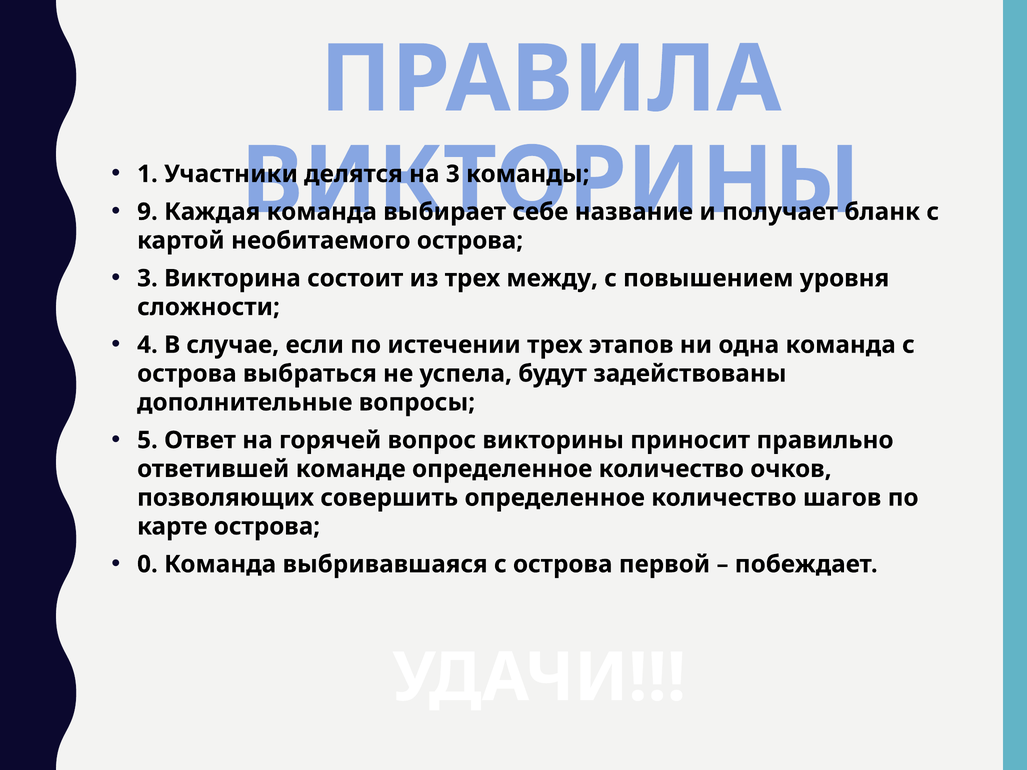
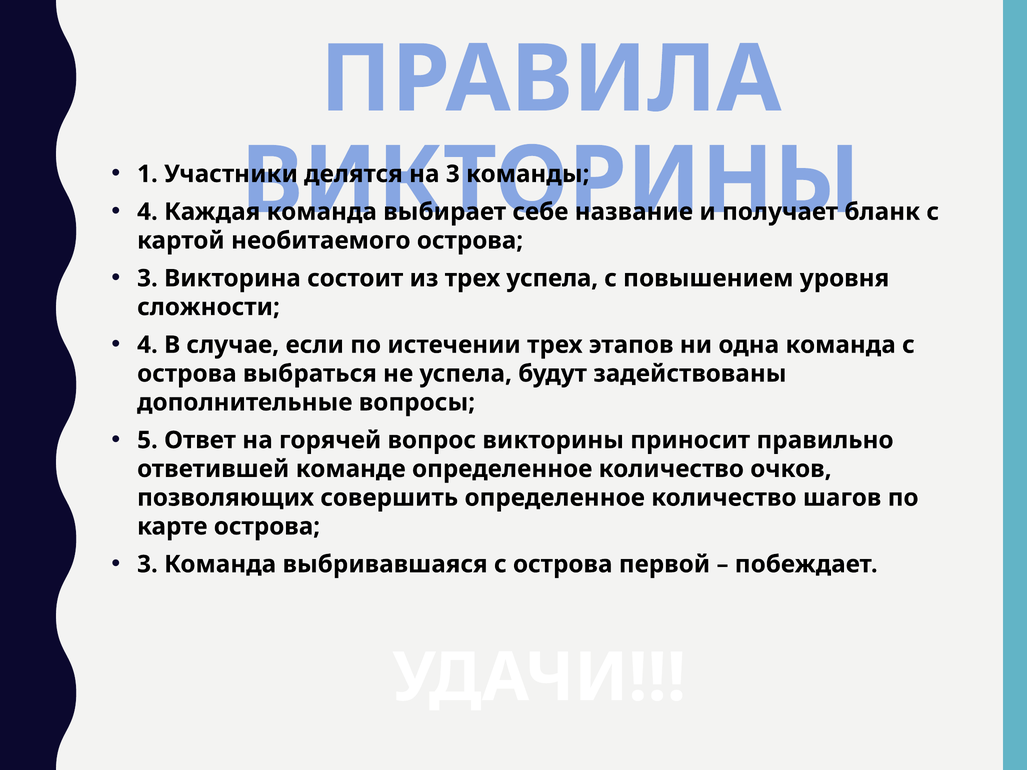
9 at (147, 212): 9 -> 4
трех между: между -> успела
0 at (147, 564): 0 -> 3
